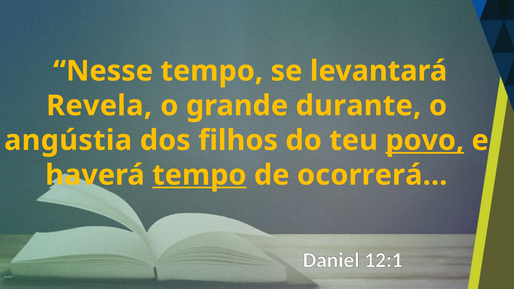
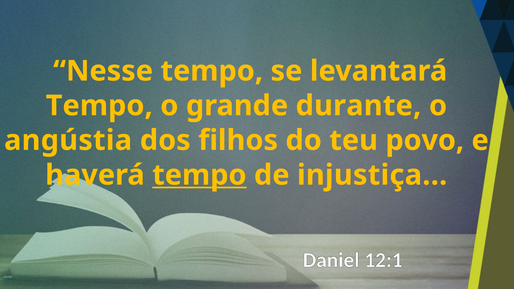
Revela at (99, 106): Revela -> Tempo
povo underline: present -> none
ocorrerá: ocorrerá -> injustiça
